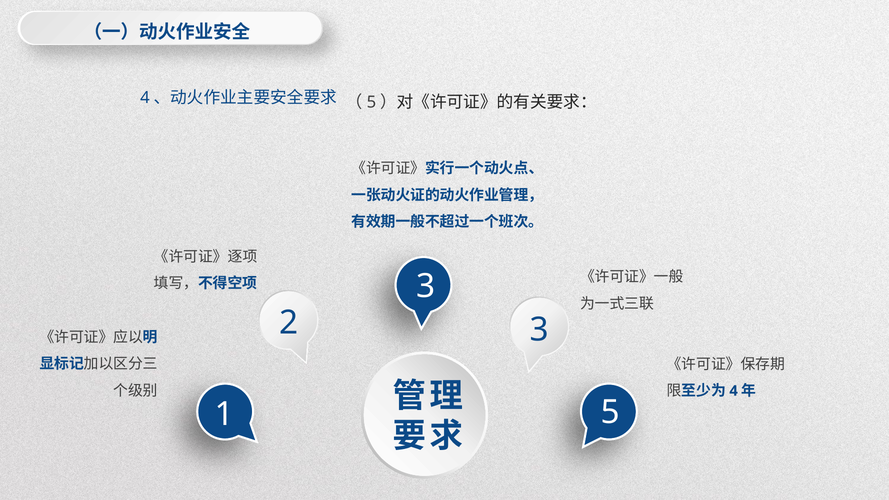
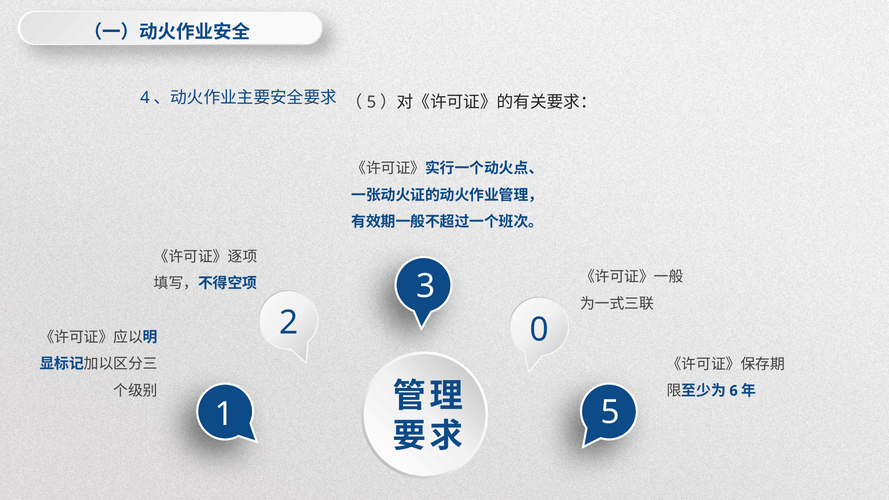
2 3: 3 -> 0
4: 4 -> 6
